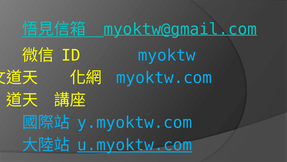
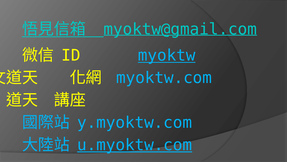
myoktw underline: none -> present
